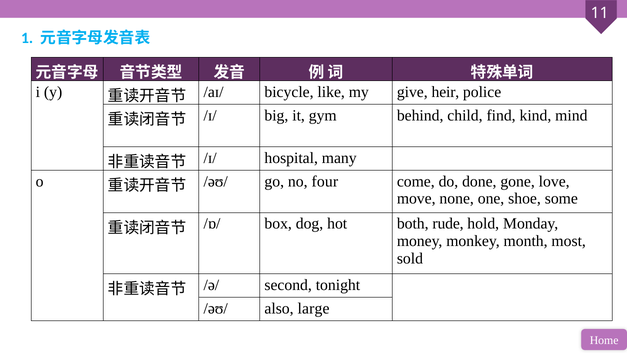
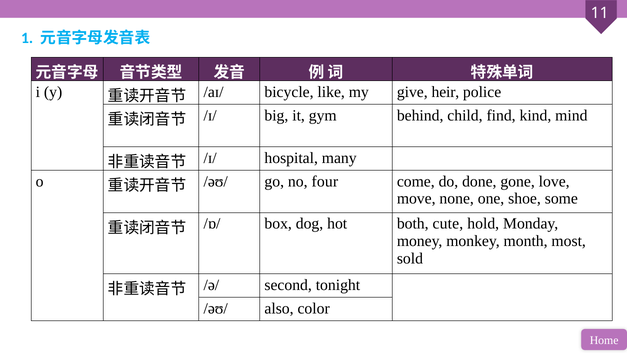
rude: rude -> cute
large: large -> color
